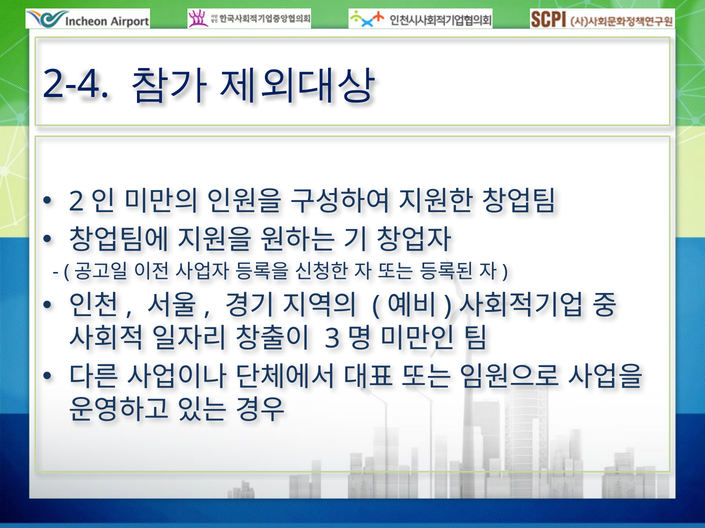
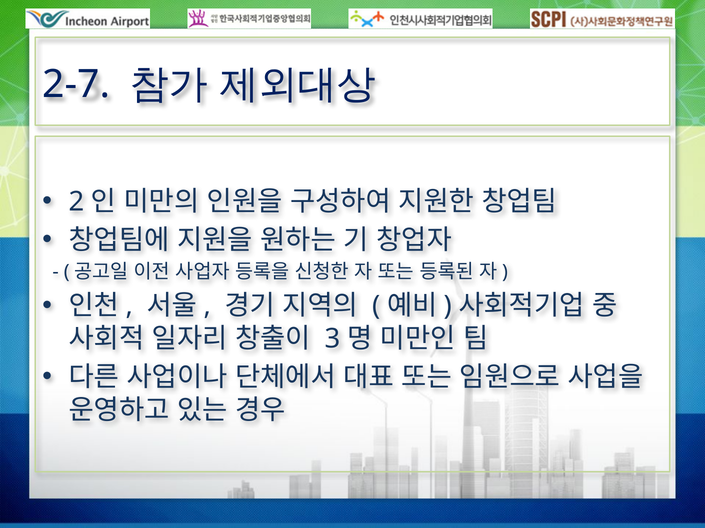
2-4: 2-4 -> 2-7
